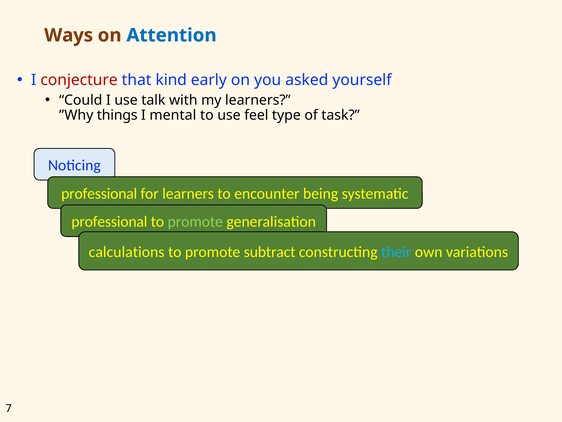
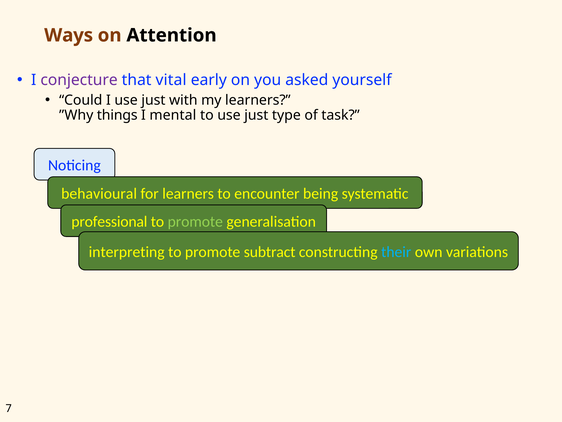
Attention colour: blue -> black
conjecture colour: red -> purple
kind: kind -> vital
I use talk: talk -> just
to use feel: feel -> just
professional at (99, 193): professional -> behavioural
calculations: calculations -> interpreting
